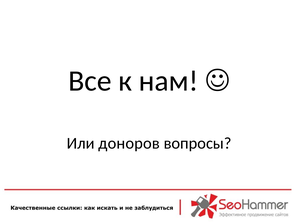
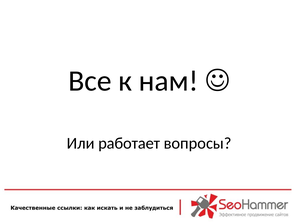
доноров: доноров -> работает
